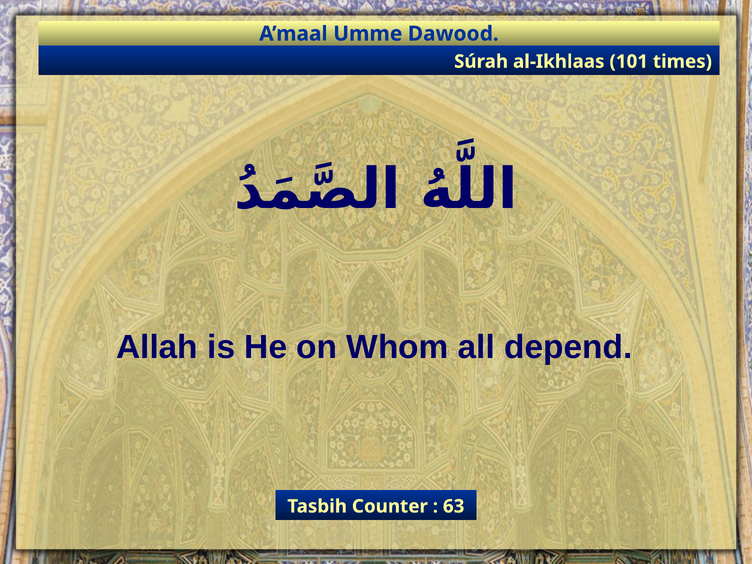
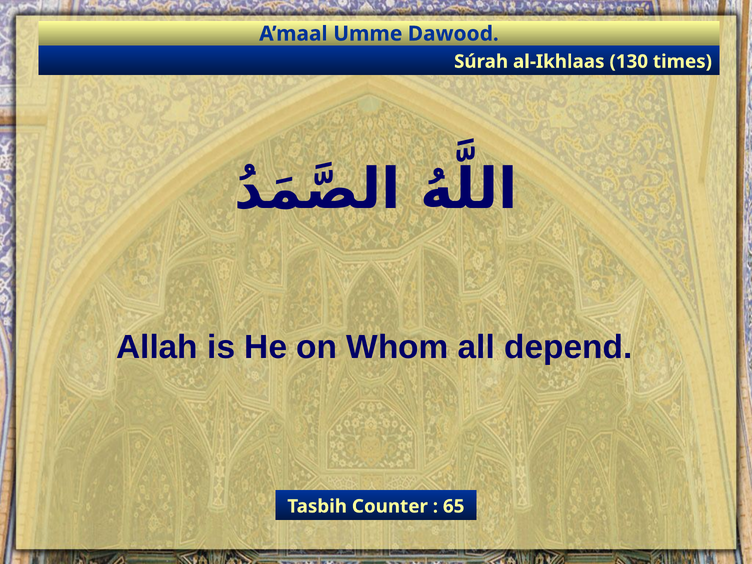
101: 101 -> 130
63: 63 -> 65
